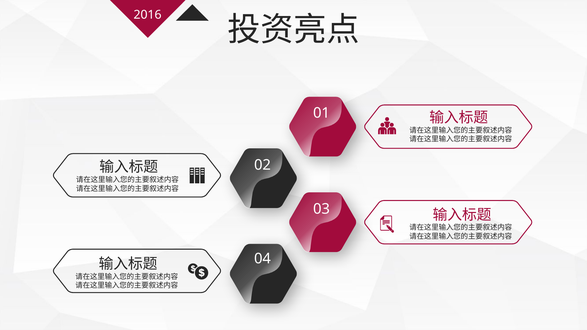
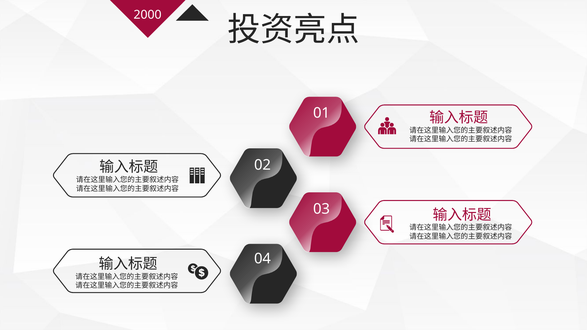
2016: 2016 -> 2000
